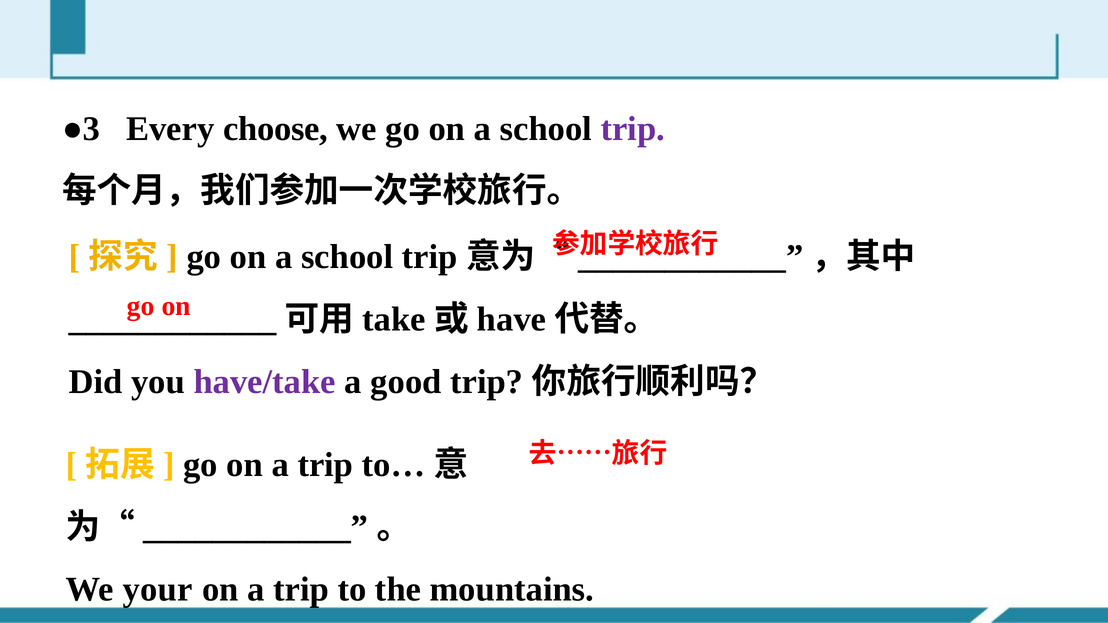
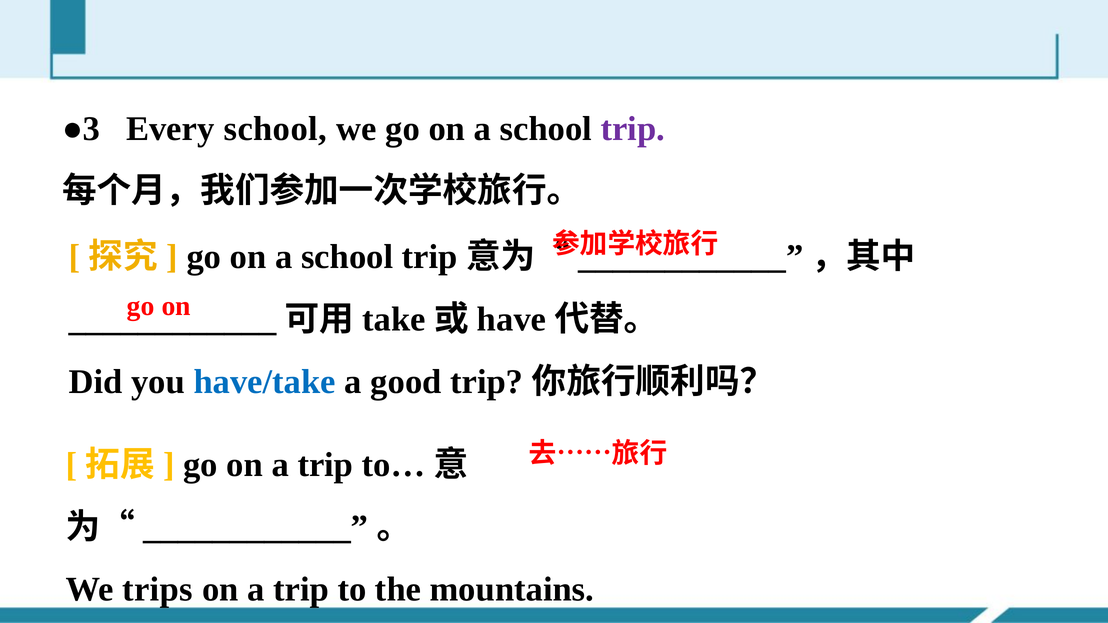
Every choose: choose -> school
have/take colour: purple -> blue
your: your -> trips
